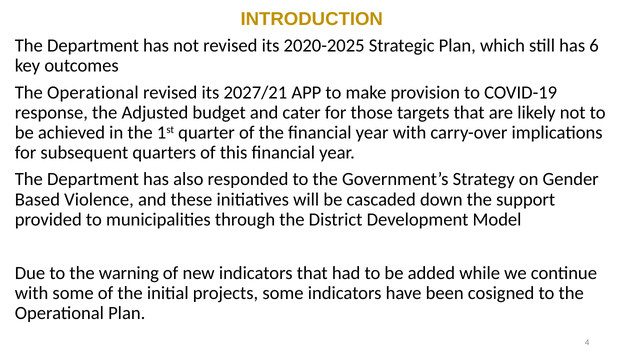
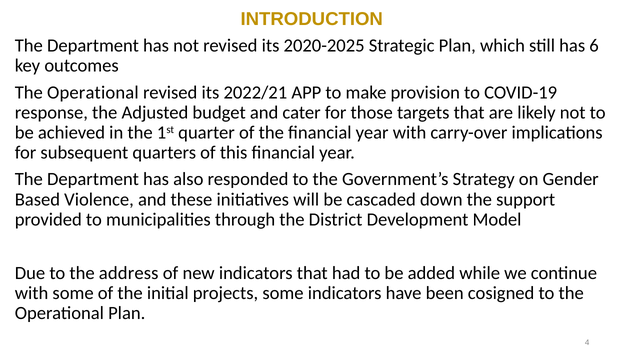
2027/21: 2027/21 -> 2022/21
warning: warning -> address
